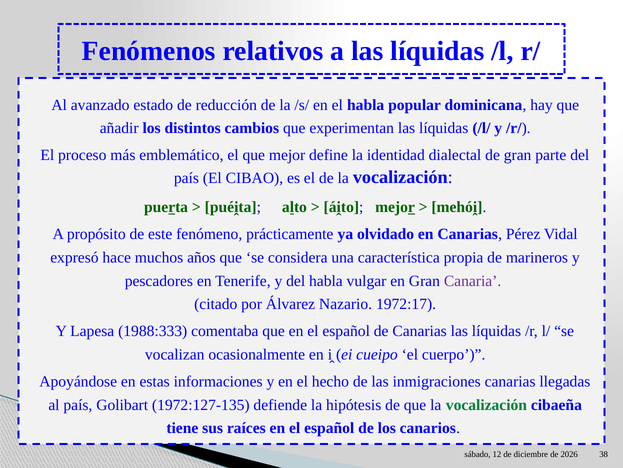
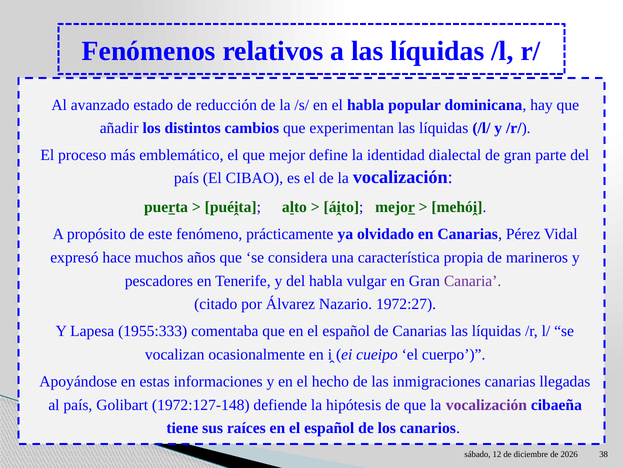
1972:17: 1972:17 -> 1972:27
1988:333: 1988:333 -> 1955:333
1972:127-135: 1972:127-135 -> 1972:127-148
vocalización at (486, 404) colour: green -> purple
